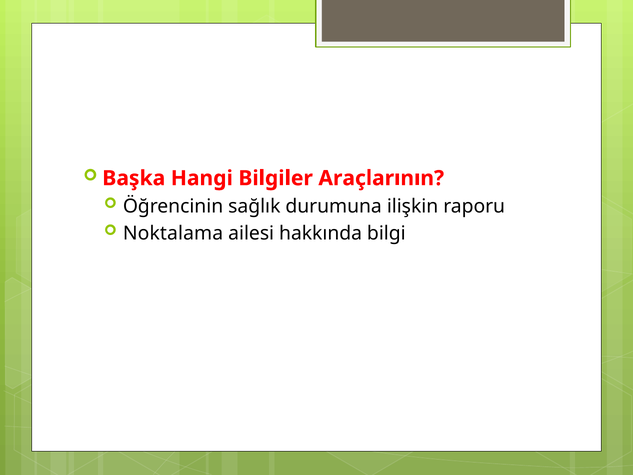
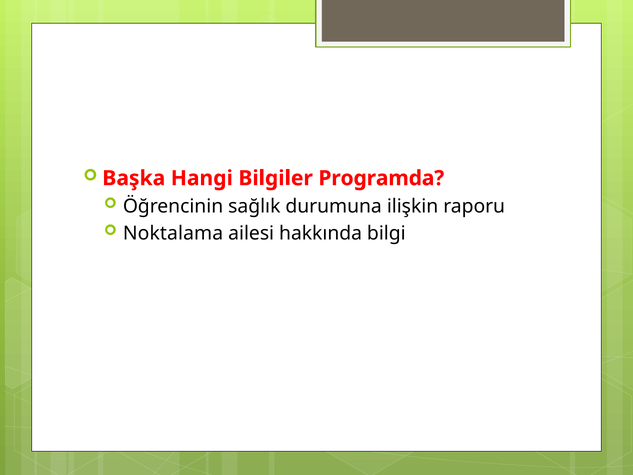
Araçlarının: Araçlarının -> Programda
